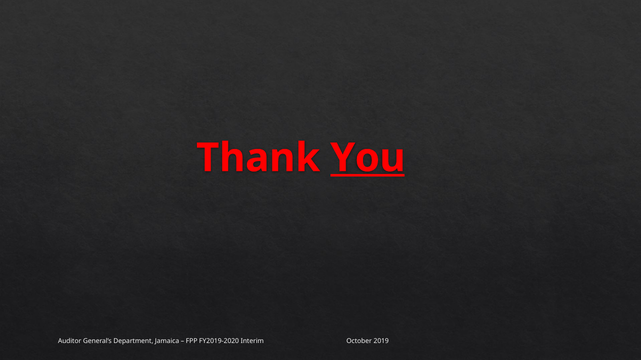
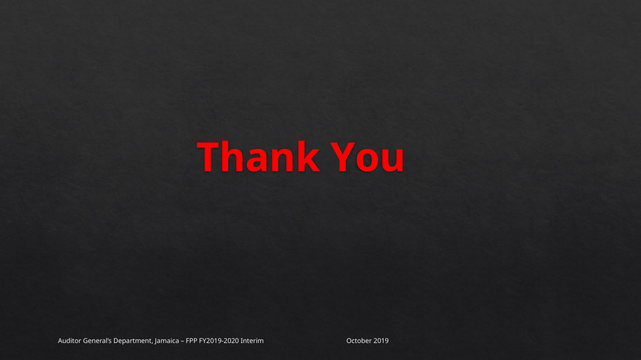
You underline: present -> none
